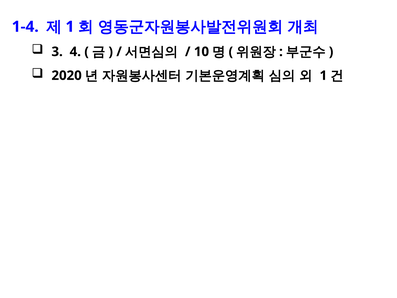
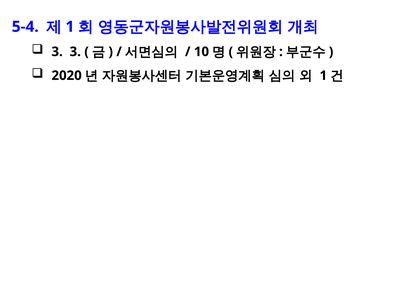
1-4: 1-4 -> 5-4
3 4: 4 -> 3
